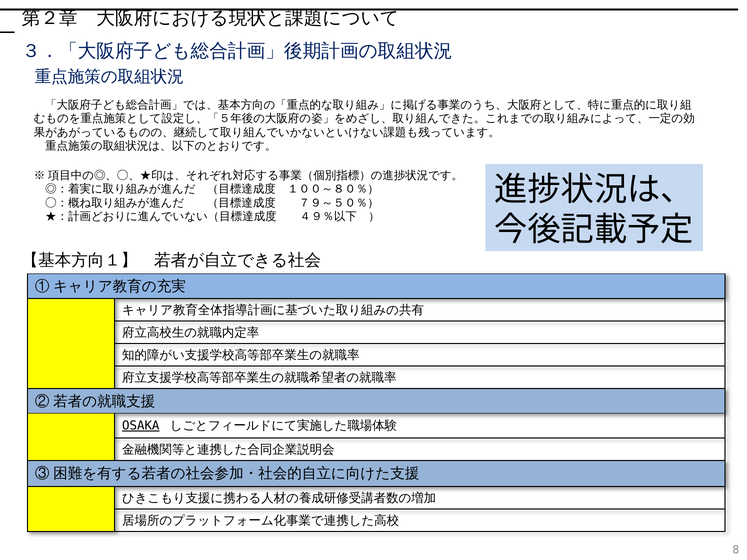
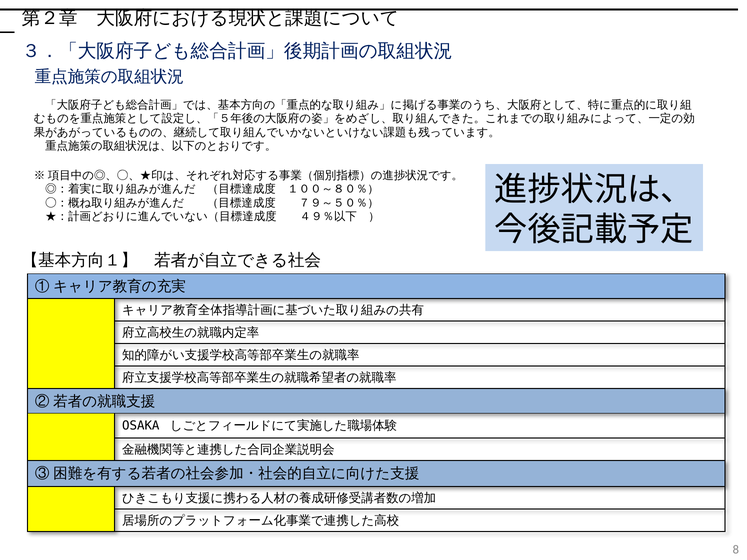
OSAKA underline: present -> none
